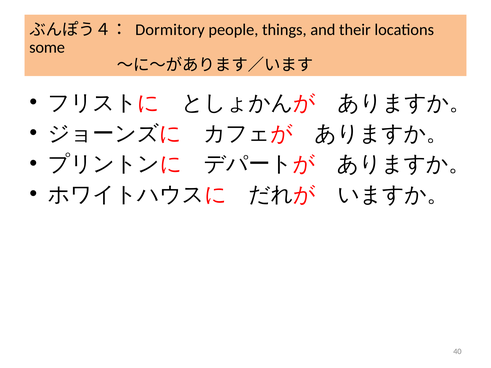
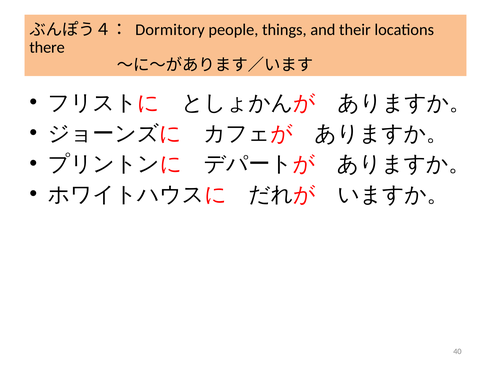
some: some -> there
